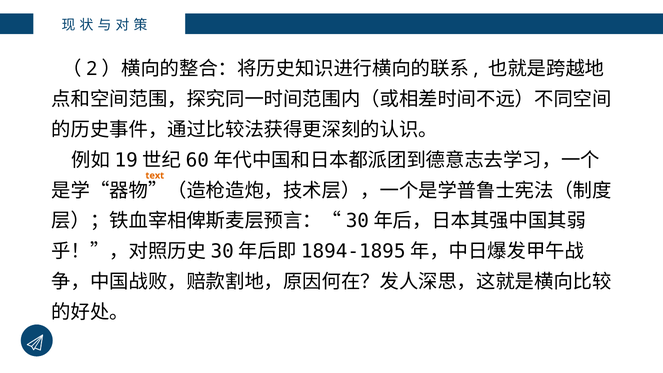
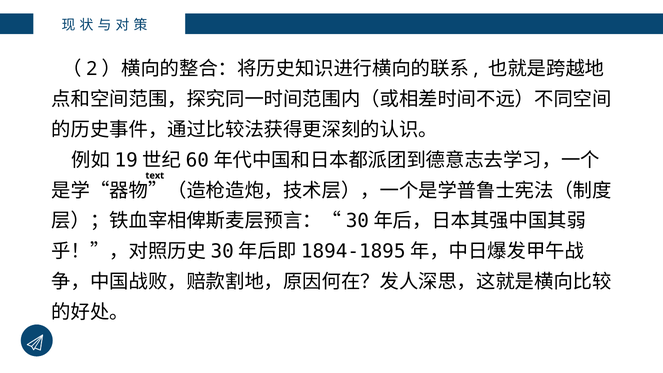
text at (155, 175) colour: orange -> black
